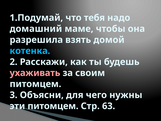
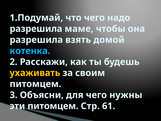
что тебя: тебя -> чего
домашний at (36, 29): домашний -> разрешила
ухаживать colour: pink -> yellow
63: 63 -> 61
